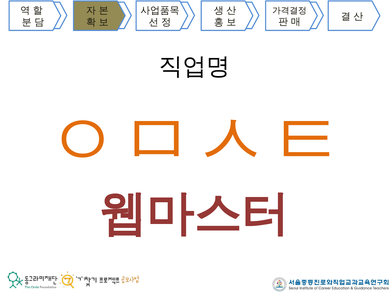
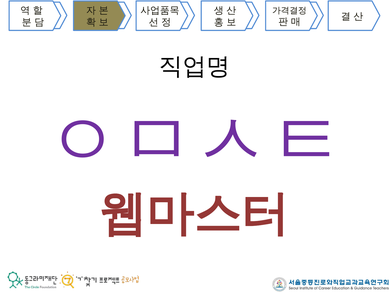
ㅇㅁㅅㅌ colour: orange -> purple
